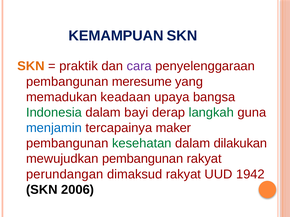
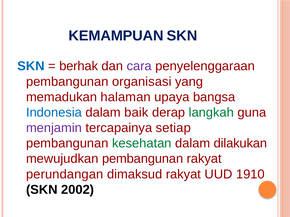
SKN at (31, 66) colour: orange -> blue
praktik: praktik -> berhak
meresume: meresume -> organisasi
keadaan: keadaan -> halaman
Indonesia colour: green -> blue
bayi: bayi -> baik
menjamin colour: blue -> purple
maker: maker -> setiap
1942: 1942 -> 1910
2006: 2006 -> 2002
